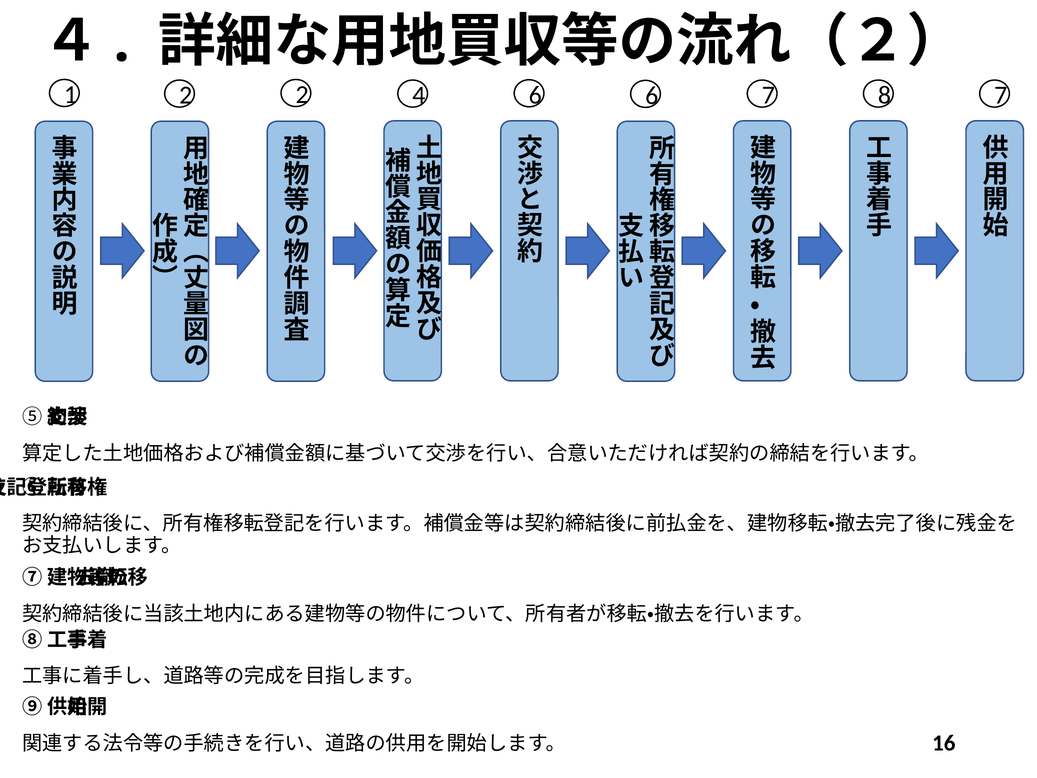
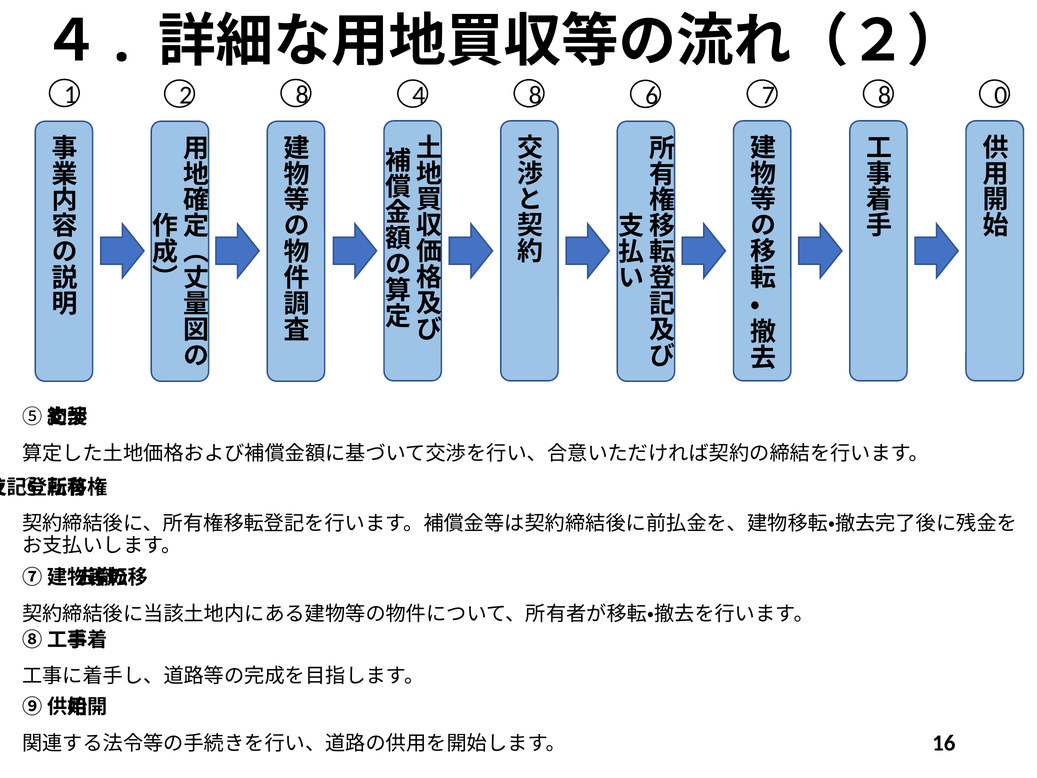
2 2: 2 -> 8
4 6: 6 -> 8
7 7: 7 -> 0
